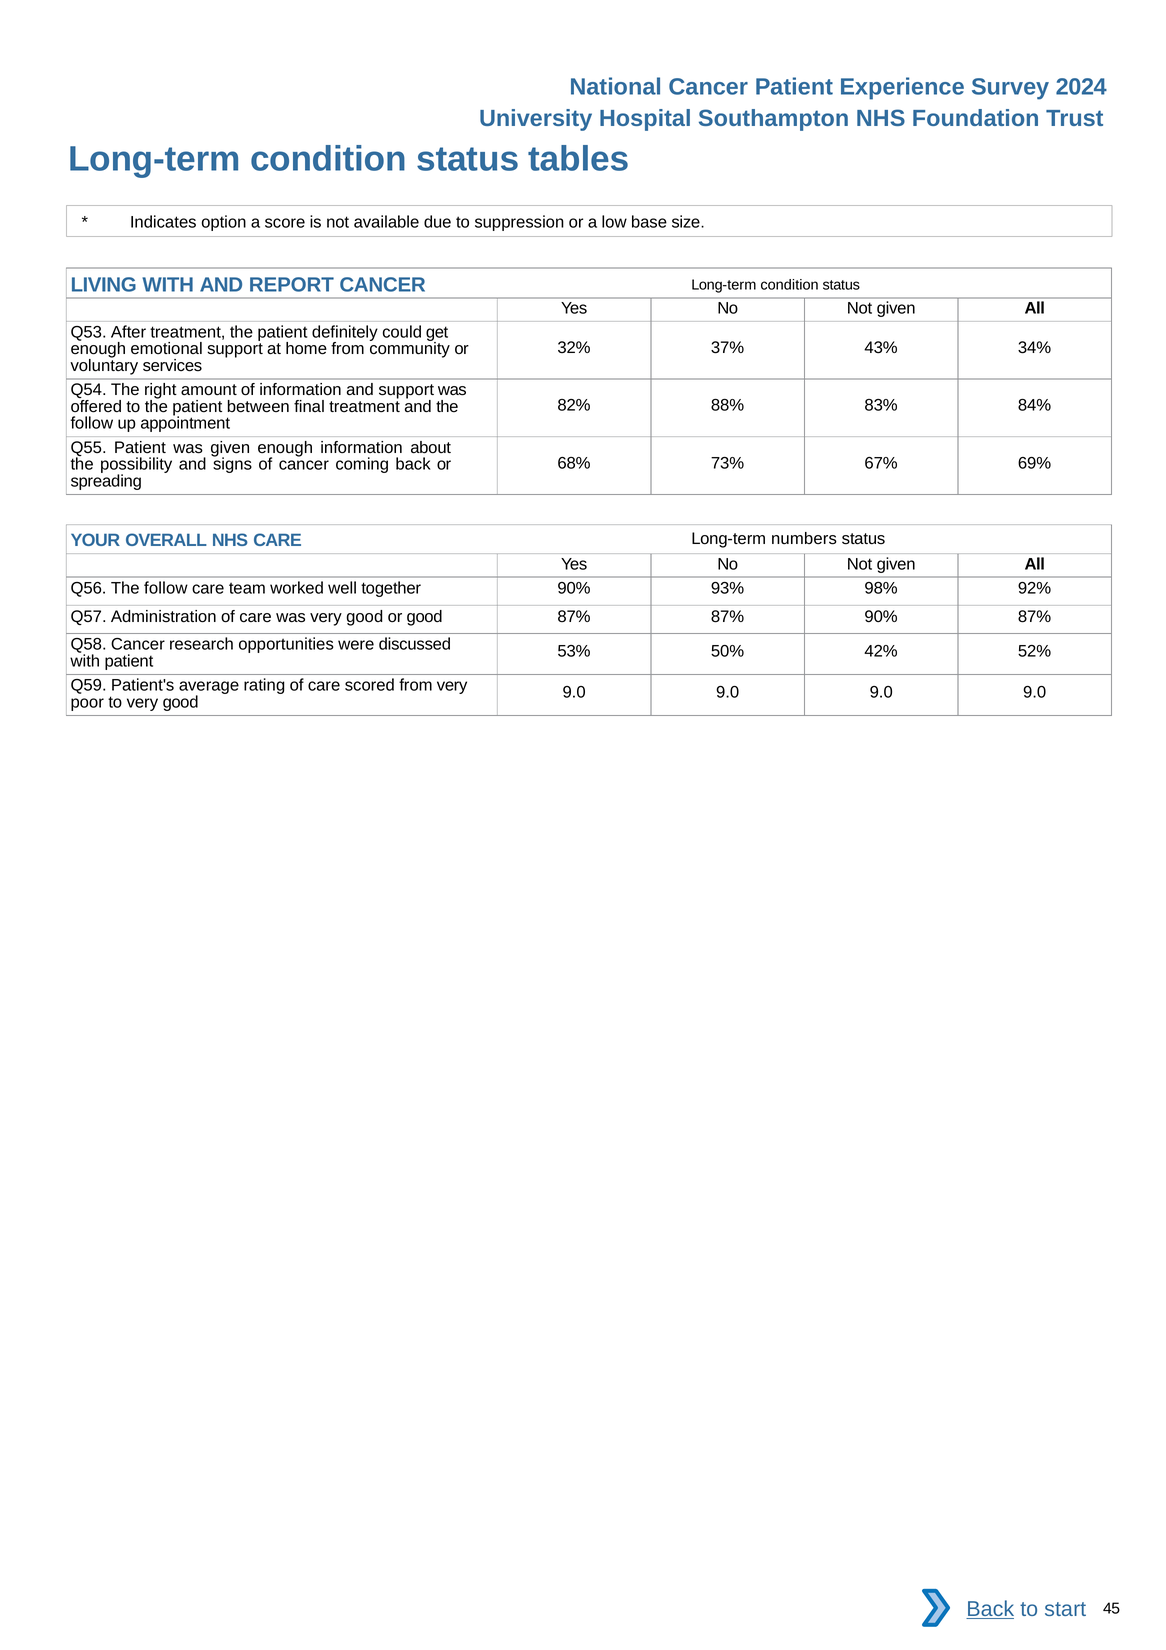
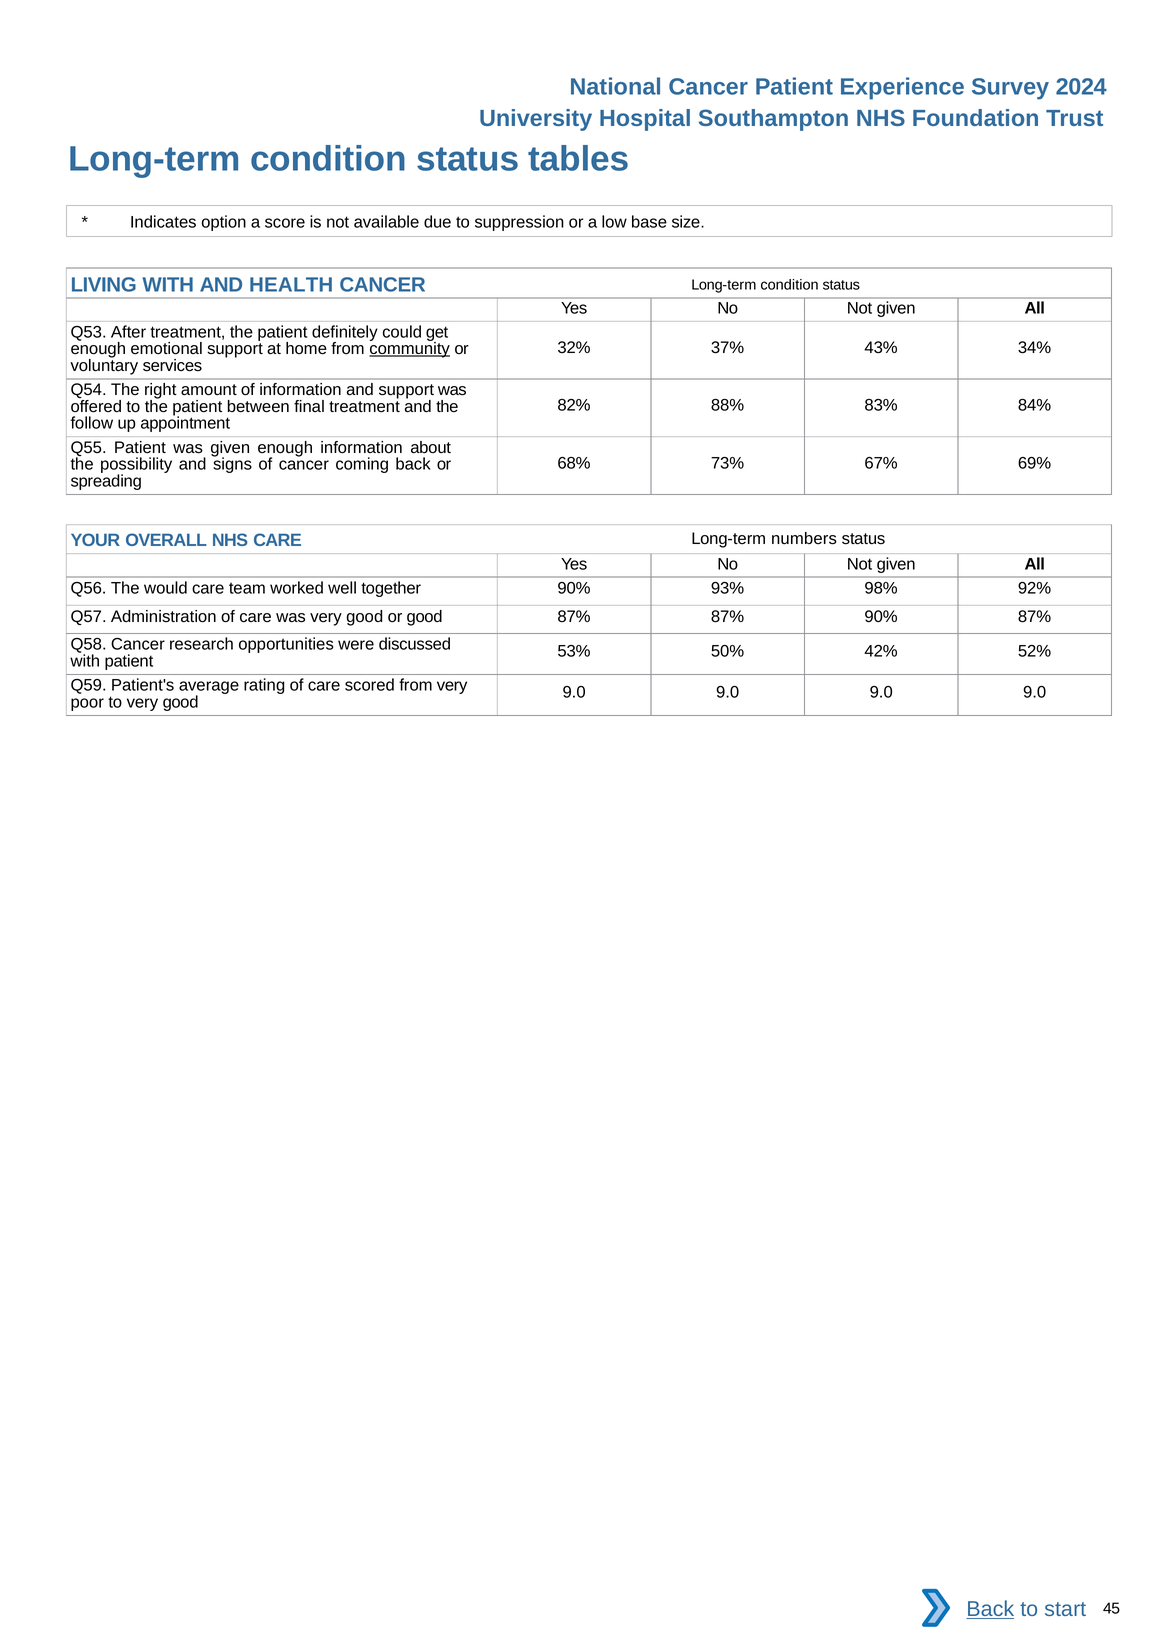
REPORT: REPORT -> HEALTH
community underline: none -> present
Q56 The follow: follow -> would
